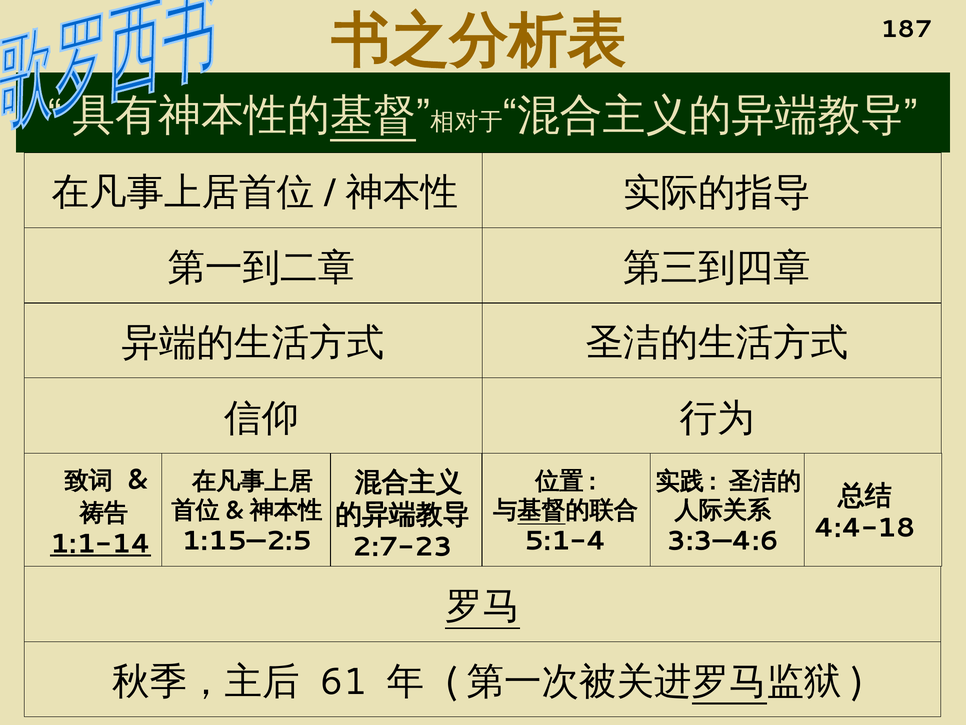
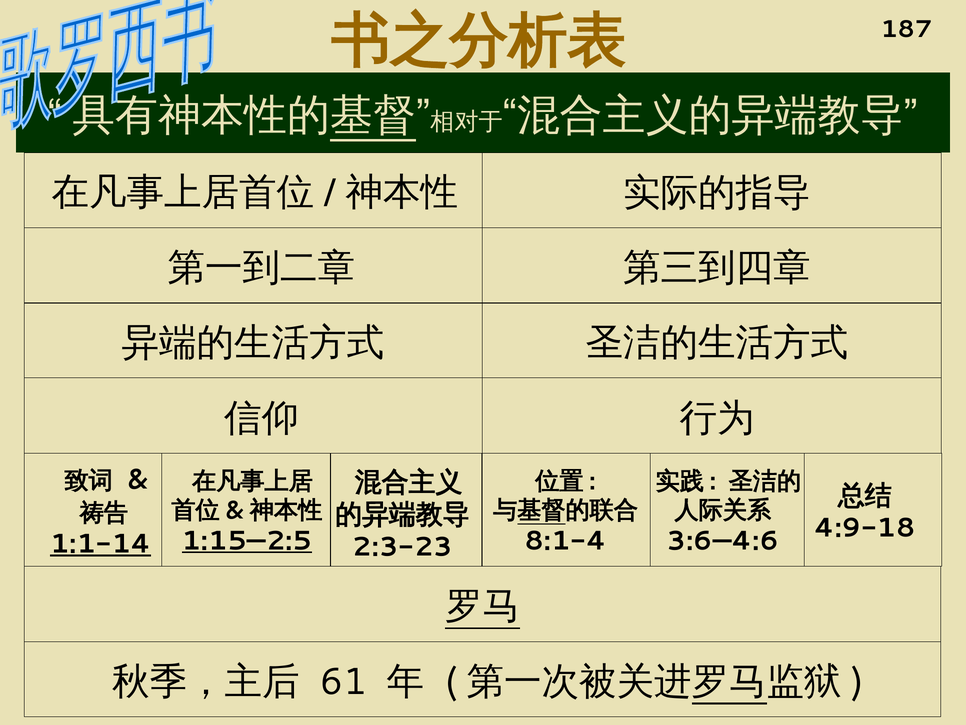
4:4-18: 4:4-18 -> 4:9-18
1:15—2:5 underline: none -> present
5:1-4: 5:1-4 -> 8:1-4
3:3—4:6: 3:3—4:6 -> 3:6—4:6
2:7-23: 2:7-23 -> 2:3-23
